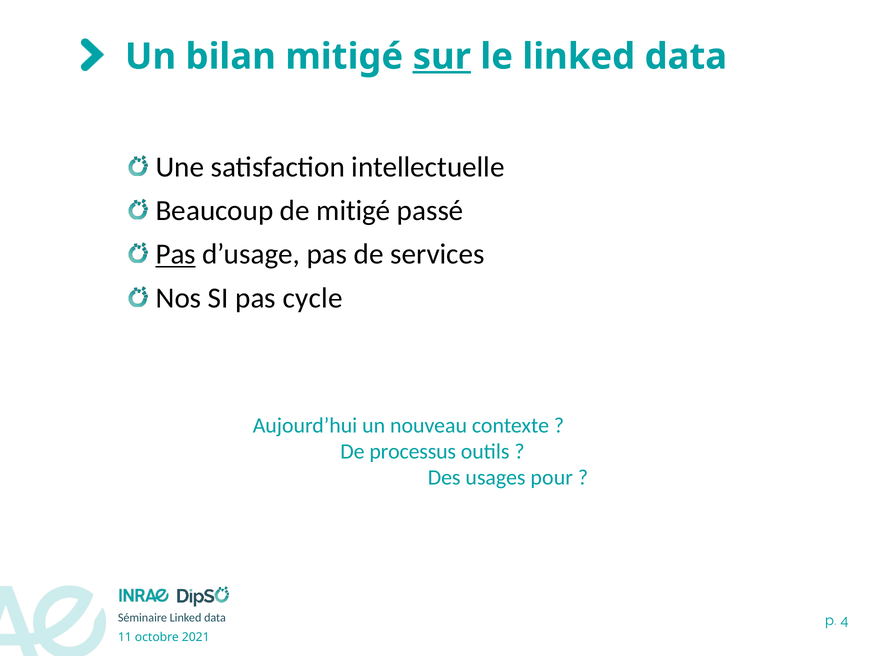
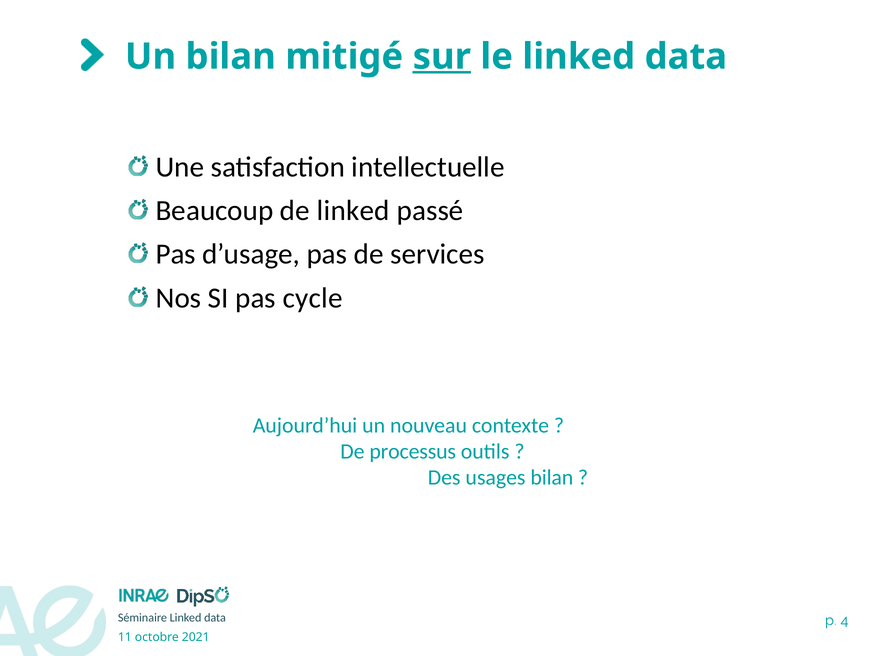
de mitigé: mitigé -> linked
Pas at (176, 254) underline: present -> none
usages pour: pour -> bilan
